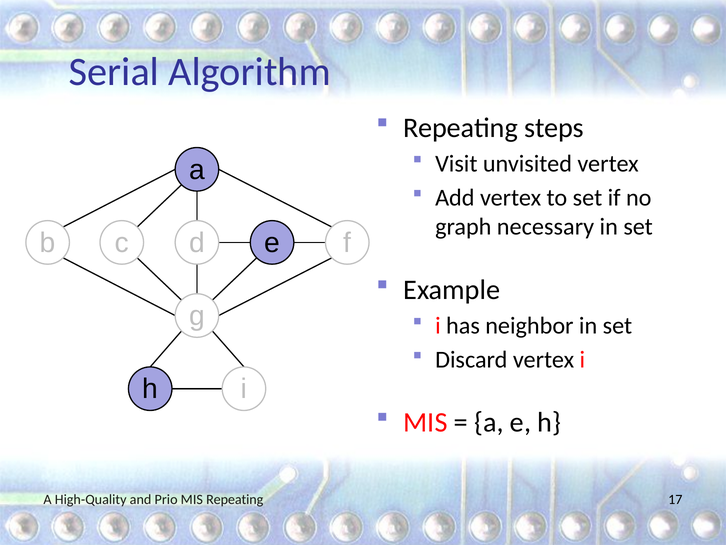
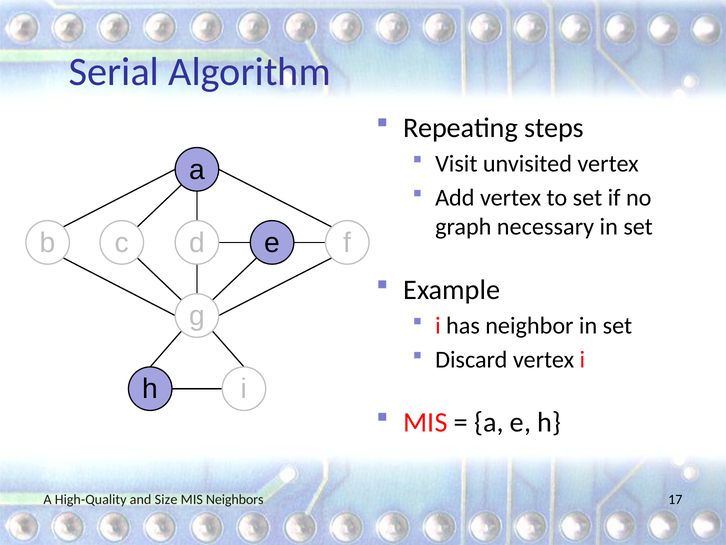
Prio: Prio -> Size
MIS Repeating: Repeating -> Neighbors
